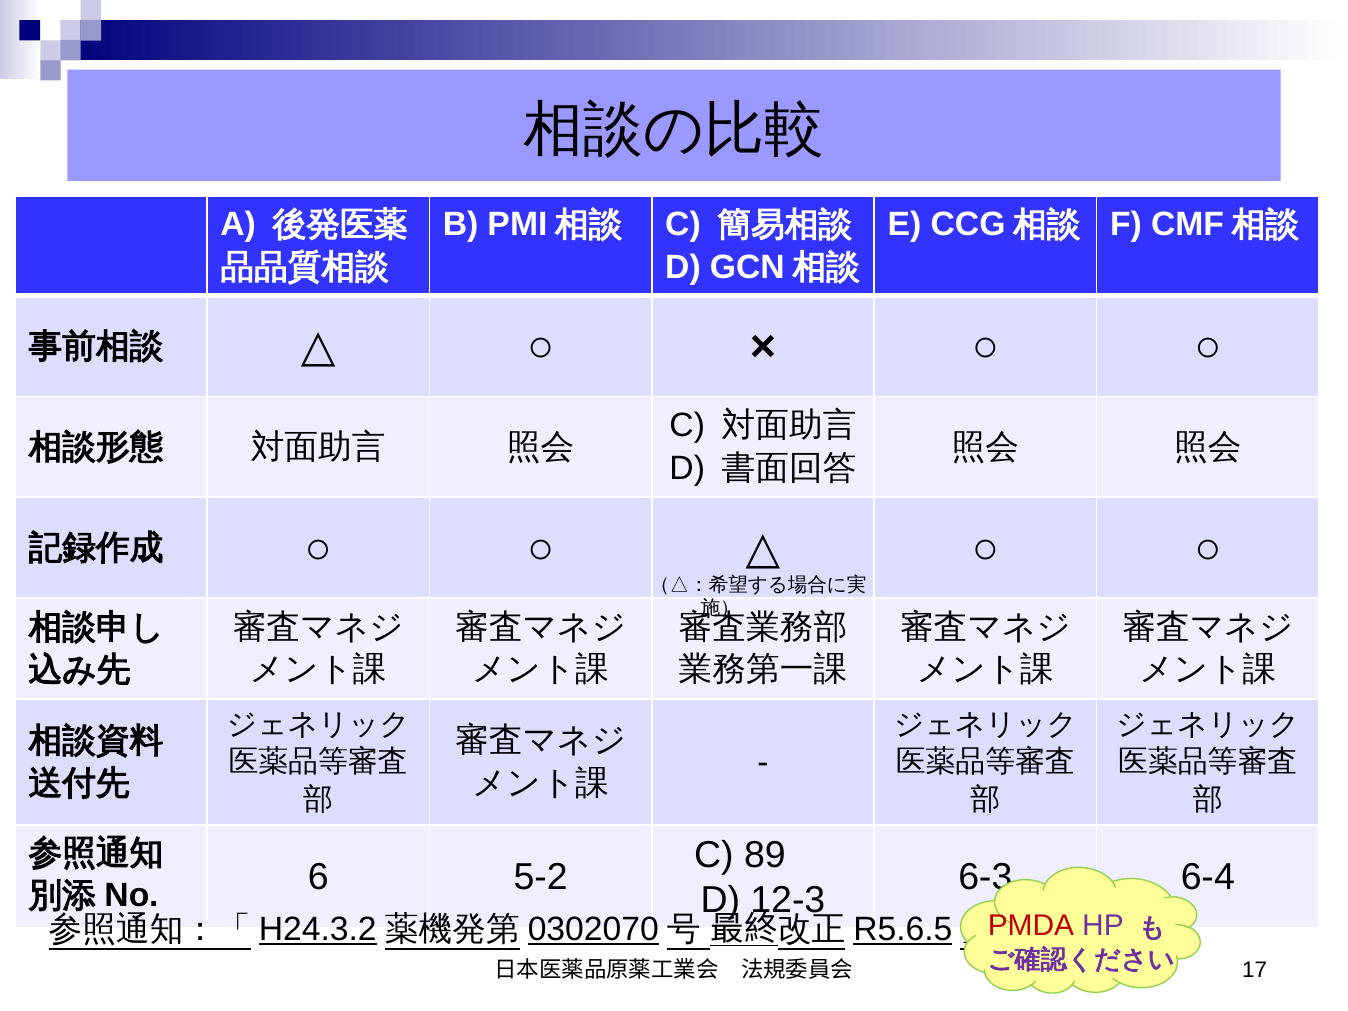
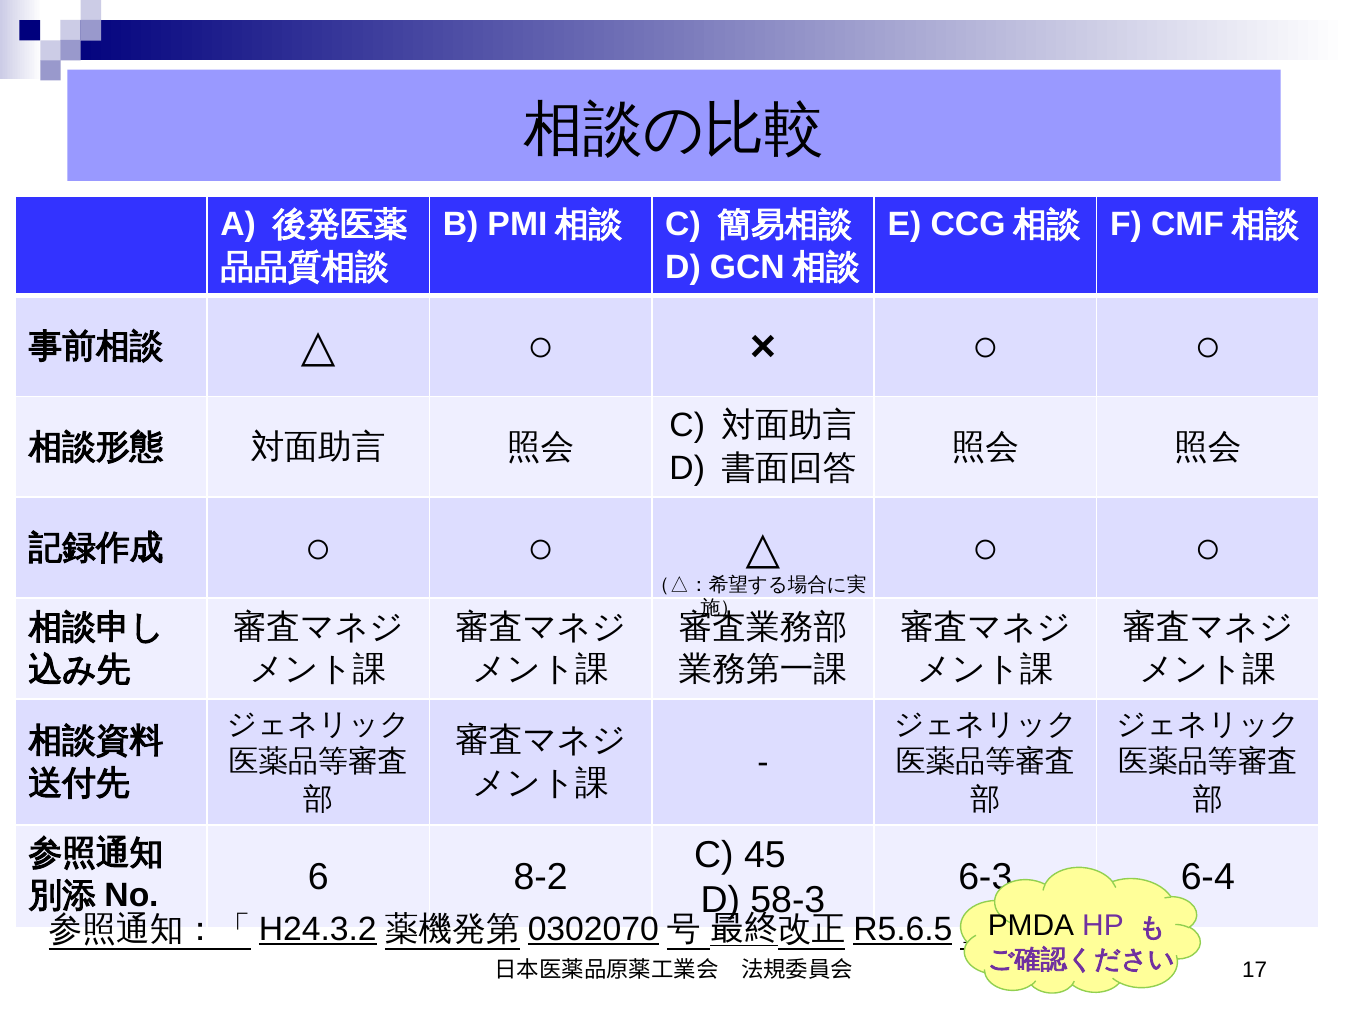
89: 89 -> 45
5-2: 5-2 -> 8-2
12-3: 12-3 -> 58-3
PMDA colour: red -> black
